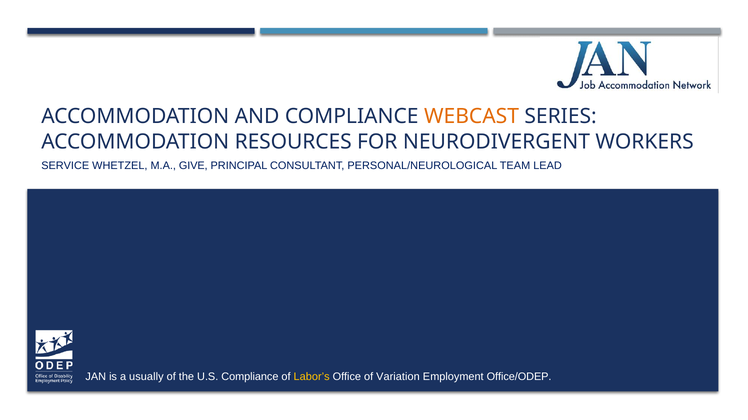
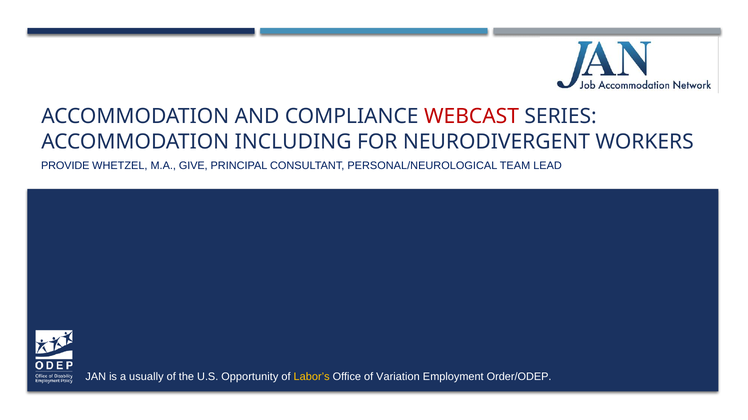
WEBCAST colour: orange -> red
RESOURCES: RESOURCES -> INCLUDING
SERVICE: SERVICE -> PROVIDE
U.S Compliance: Compliance -> Opportunity
Office/ODEP: Office/ODEP -> Order/ODEP
